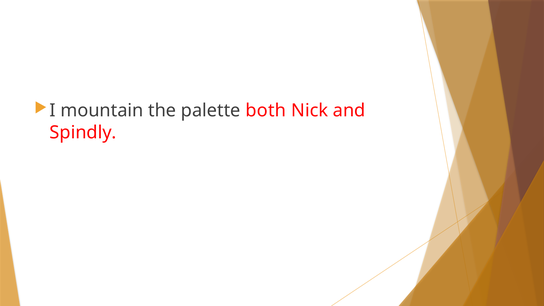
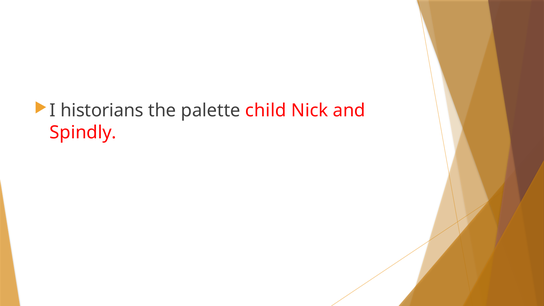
mountain: mountain -> historians
both: both -> child
